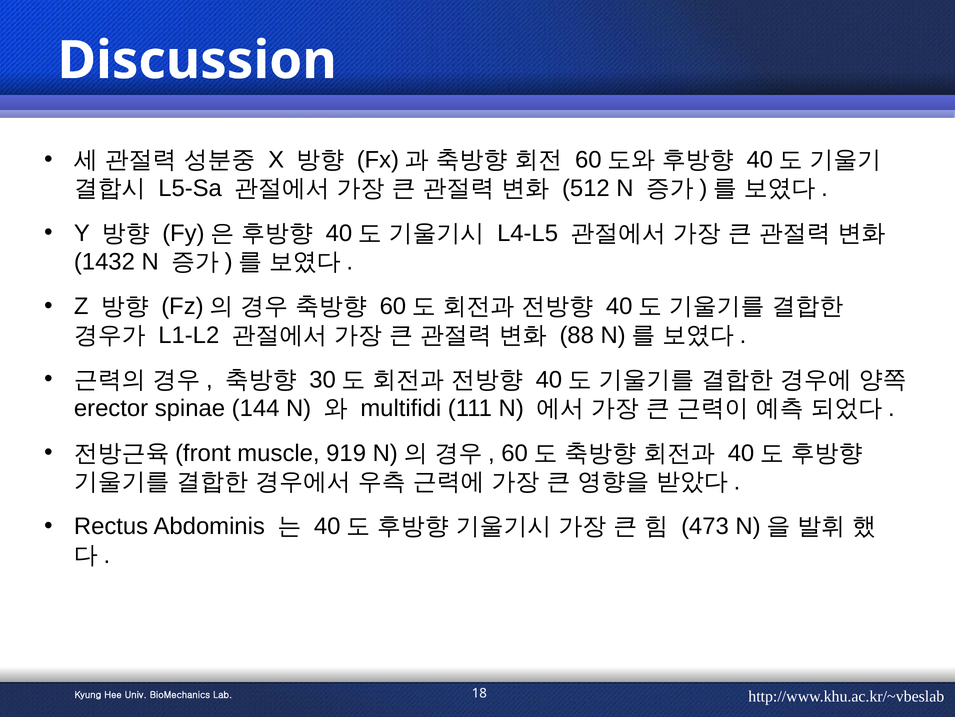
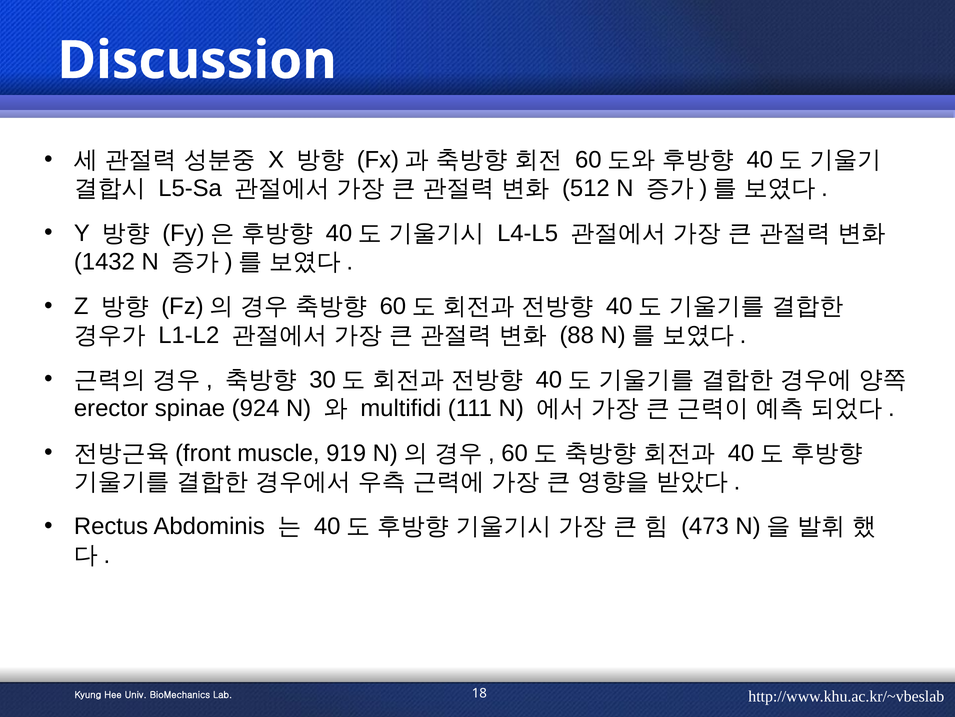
144: 144 -> 924
